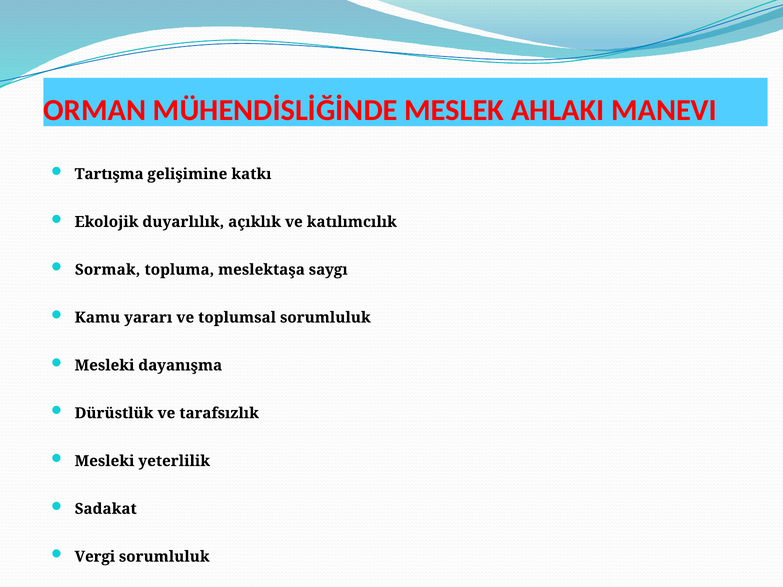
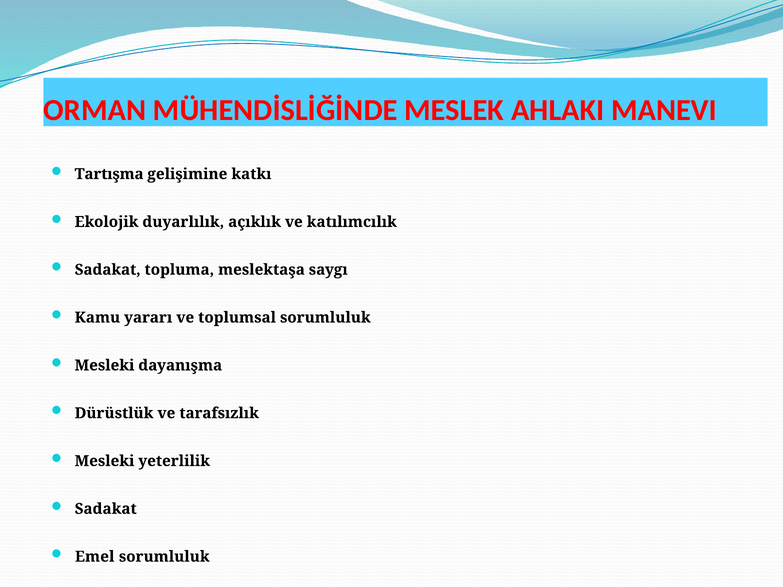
Sormak at (108, 270): Sormak -> Sadakat
Vergi: Vergi -> Emel
